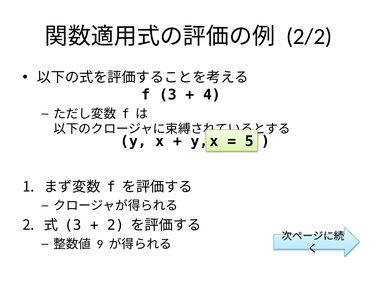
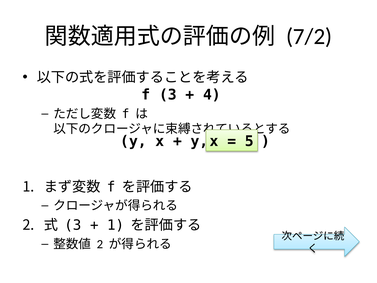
2/2: 2/2 -> 7/2
2 at (116, 225): 2 -> 1
9 at (100, 244): 9 -> 2
